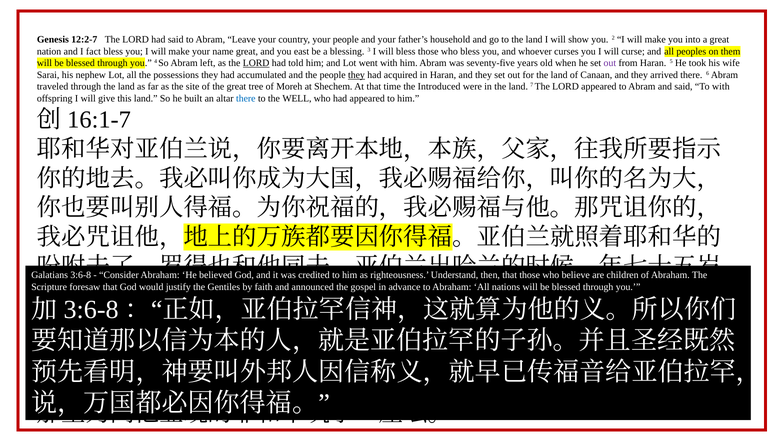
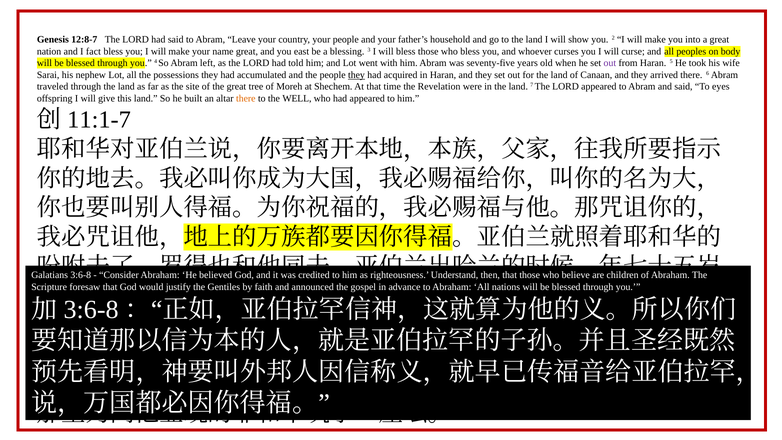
12:2-7: 12:2-7 -> 12:8-7
them: them -> body
LORD at (256, 63) underline: present -> none
Introduced: Introduced -> Revelation
To with: with -> eyes
there at (246, 98) colour: blue -> orange
16:1-7: 16:1-7 -> 11:1-7
